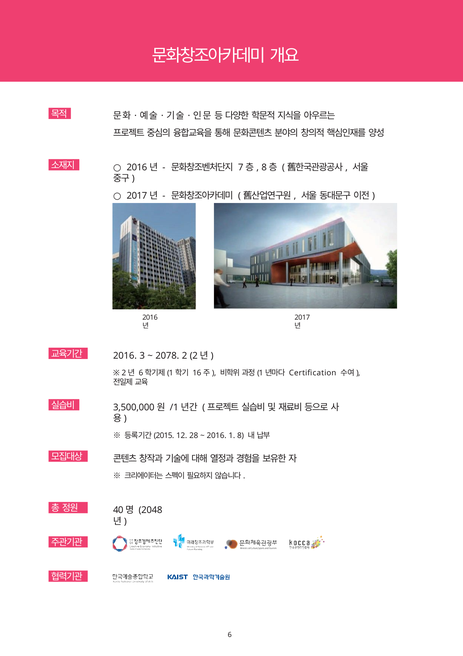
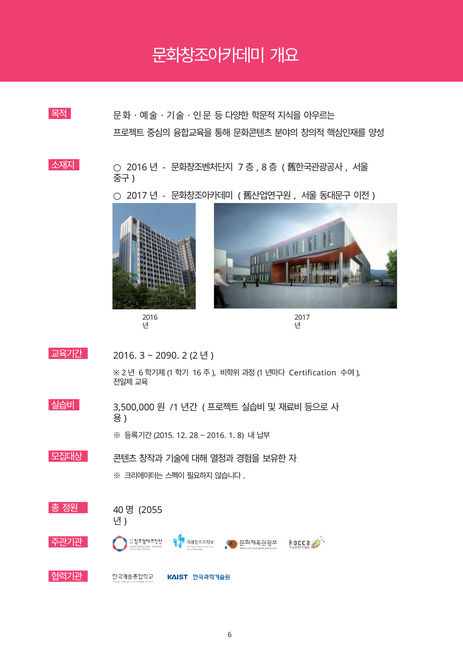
2078: 2078 -> 2090
2048: 2048 -> 2055
